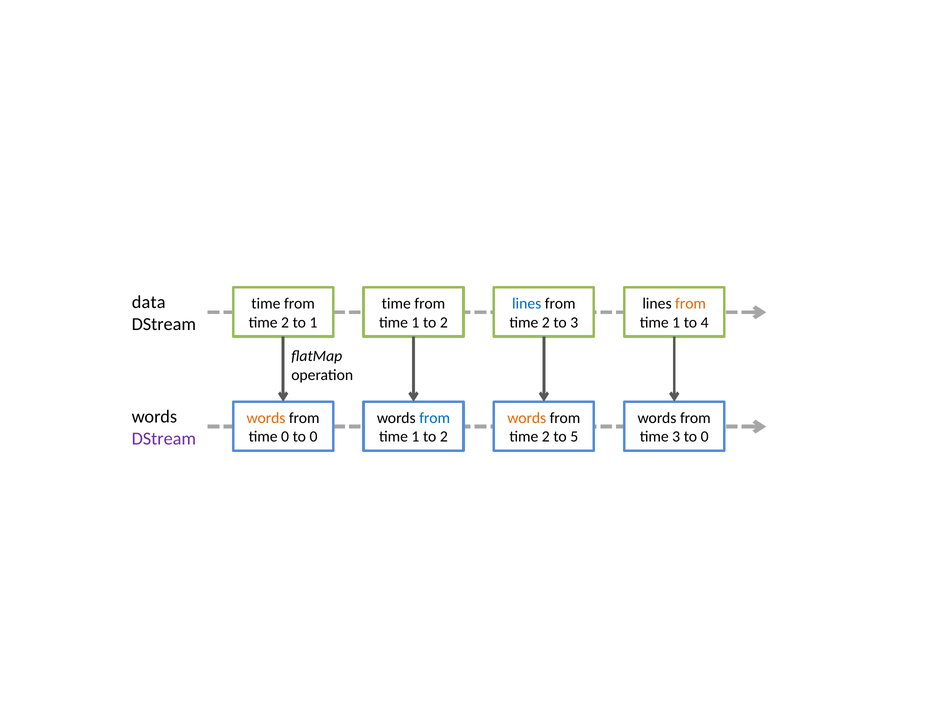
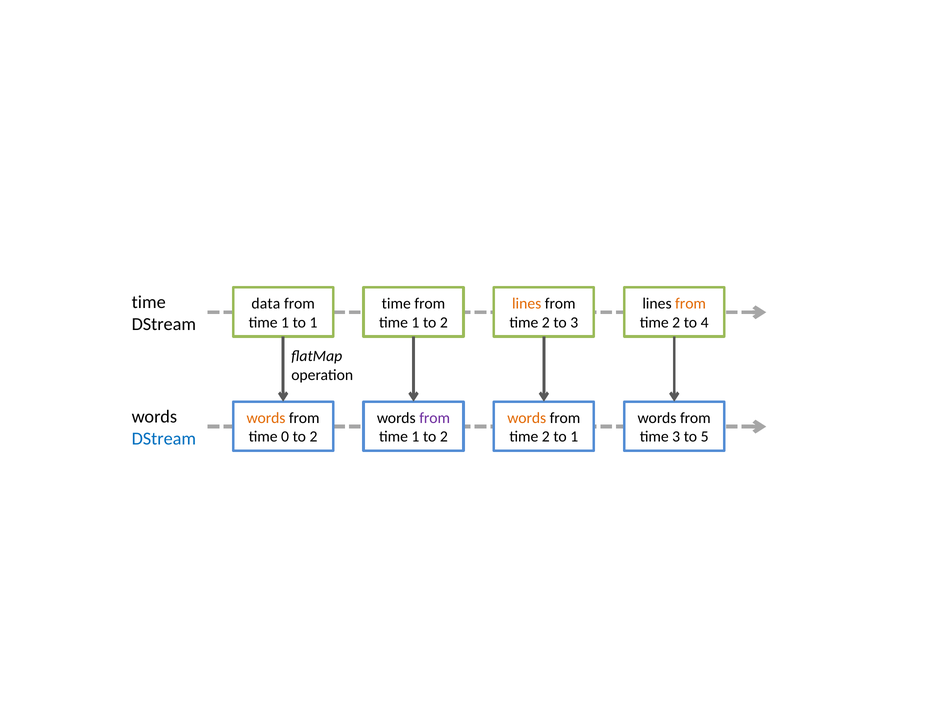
data at (149, 303): data -> time
time at (266, 304): time -> data
lines at (527, 304) colour: blue -> orange
2 at (285, 323): 2 -> 1
1 at (676, 323): 1 -> 2
from at (435, 418) colour: blue -> purple
0 to 0: 0 -> 2
2 to 5: 5 -> 1
3 to 0: 0 -> 5
DStream at (164, 439) colour: purple -> blue
